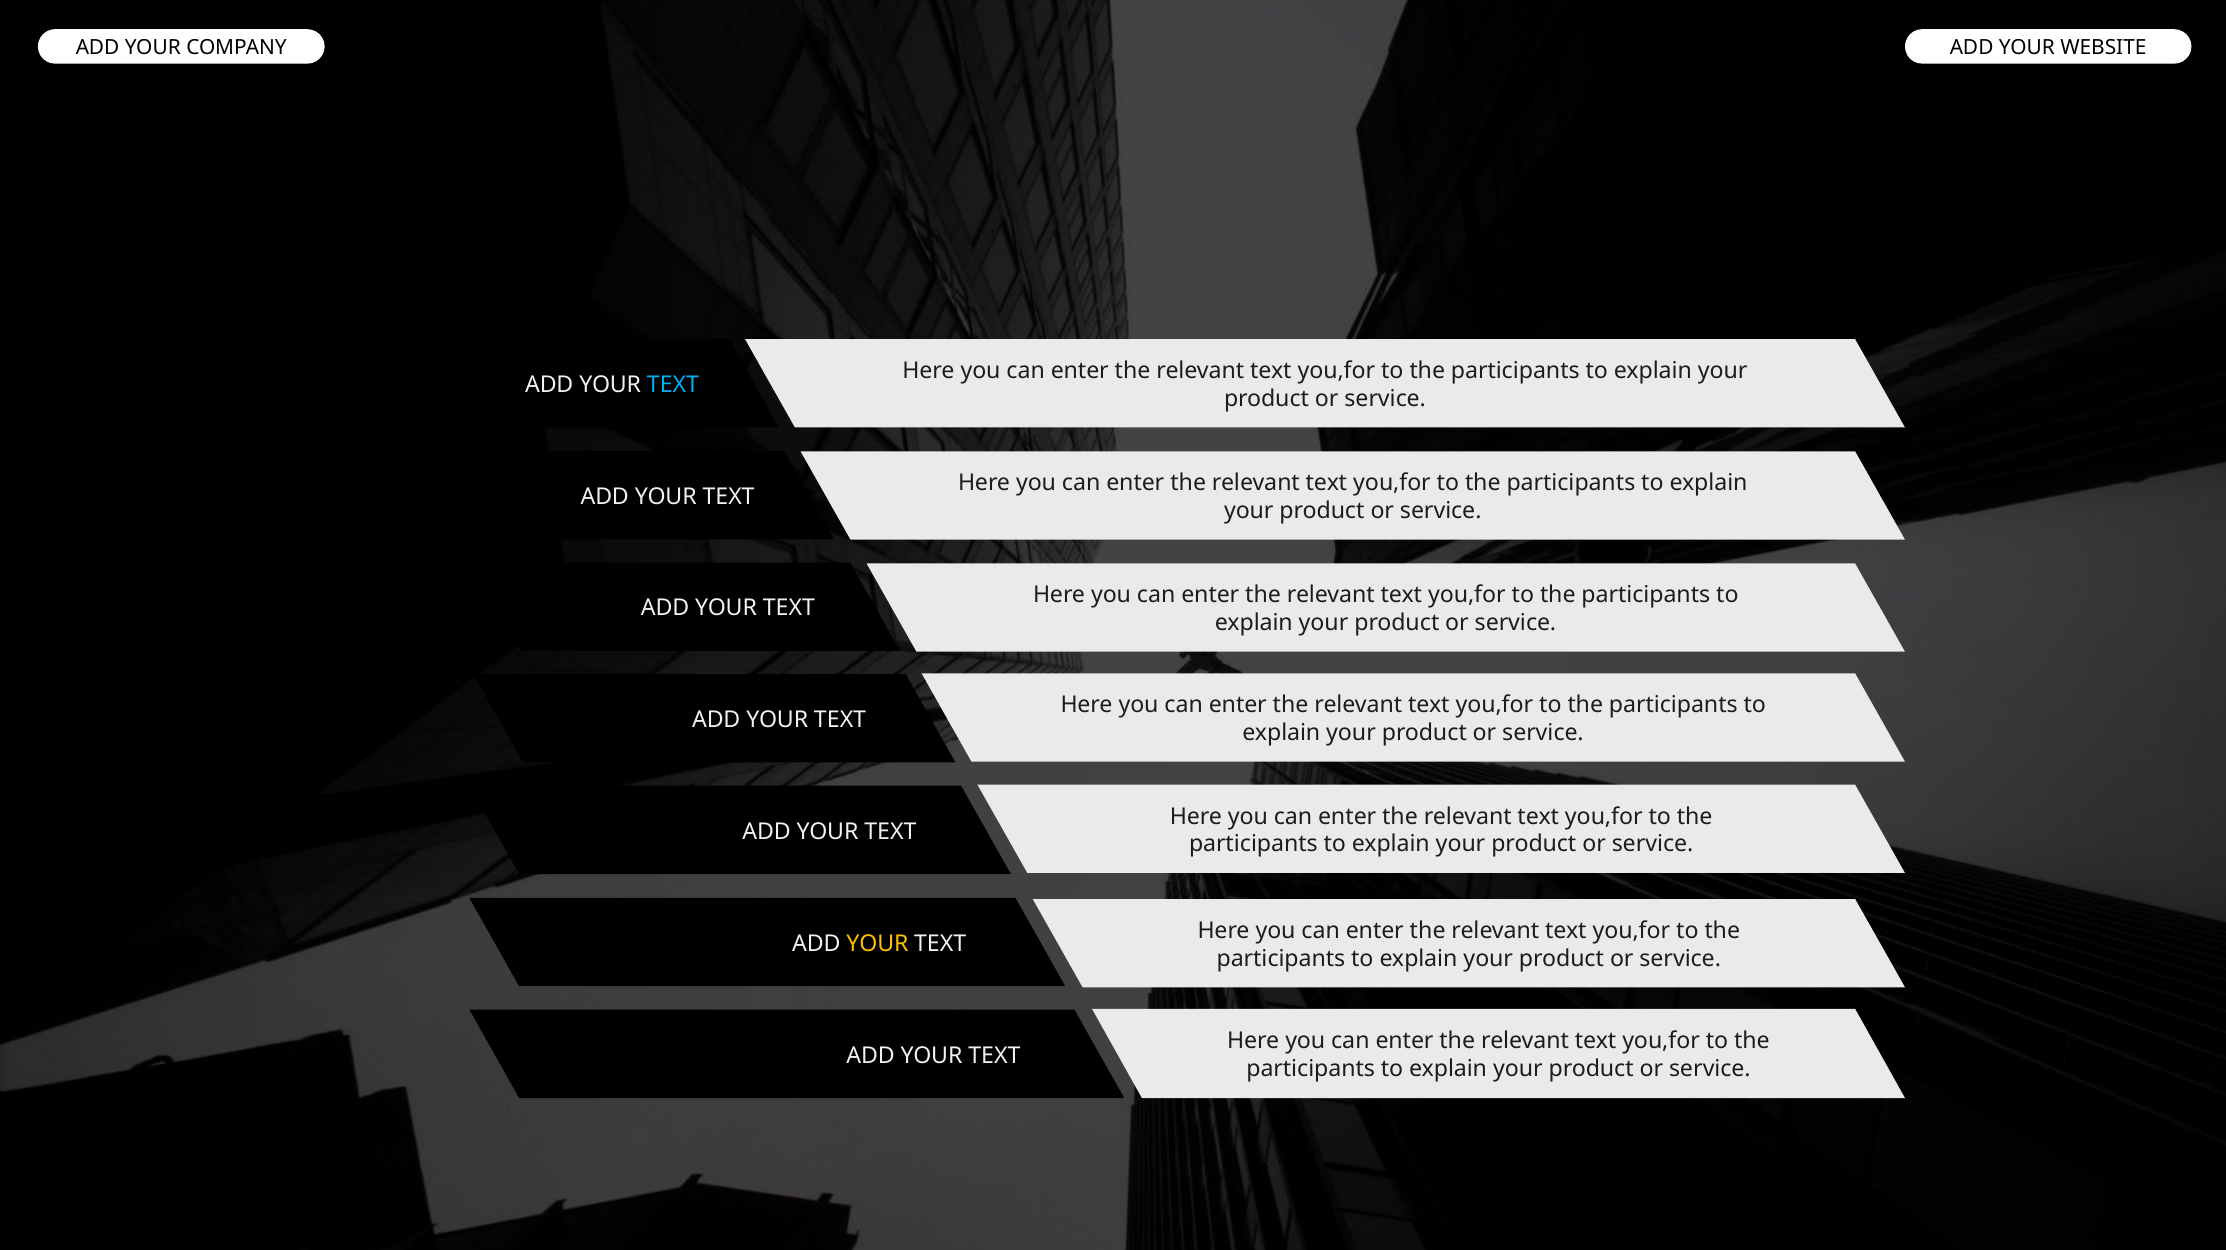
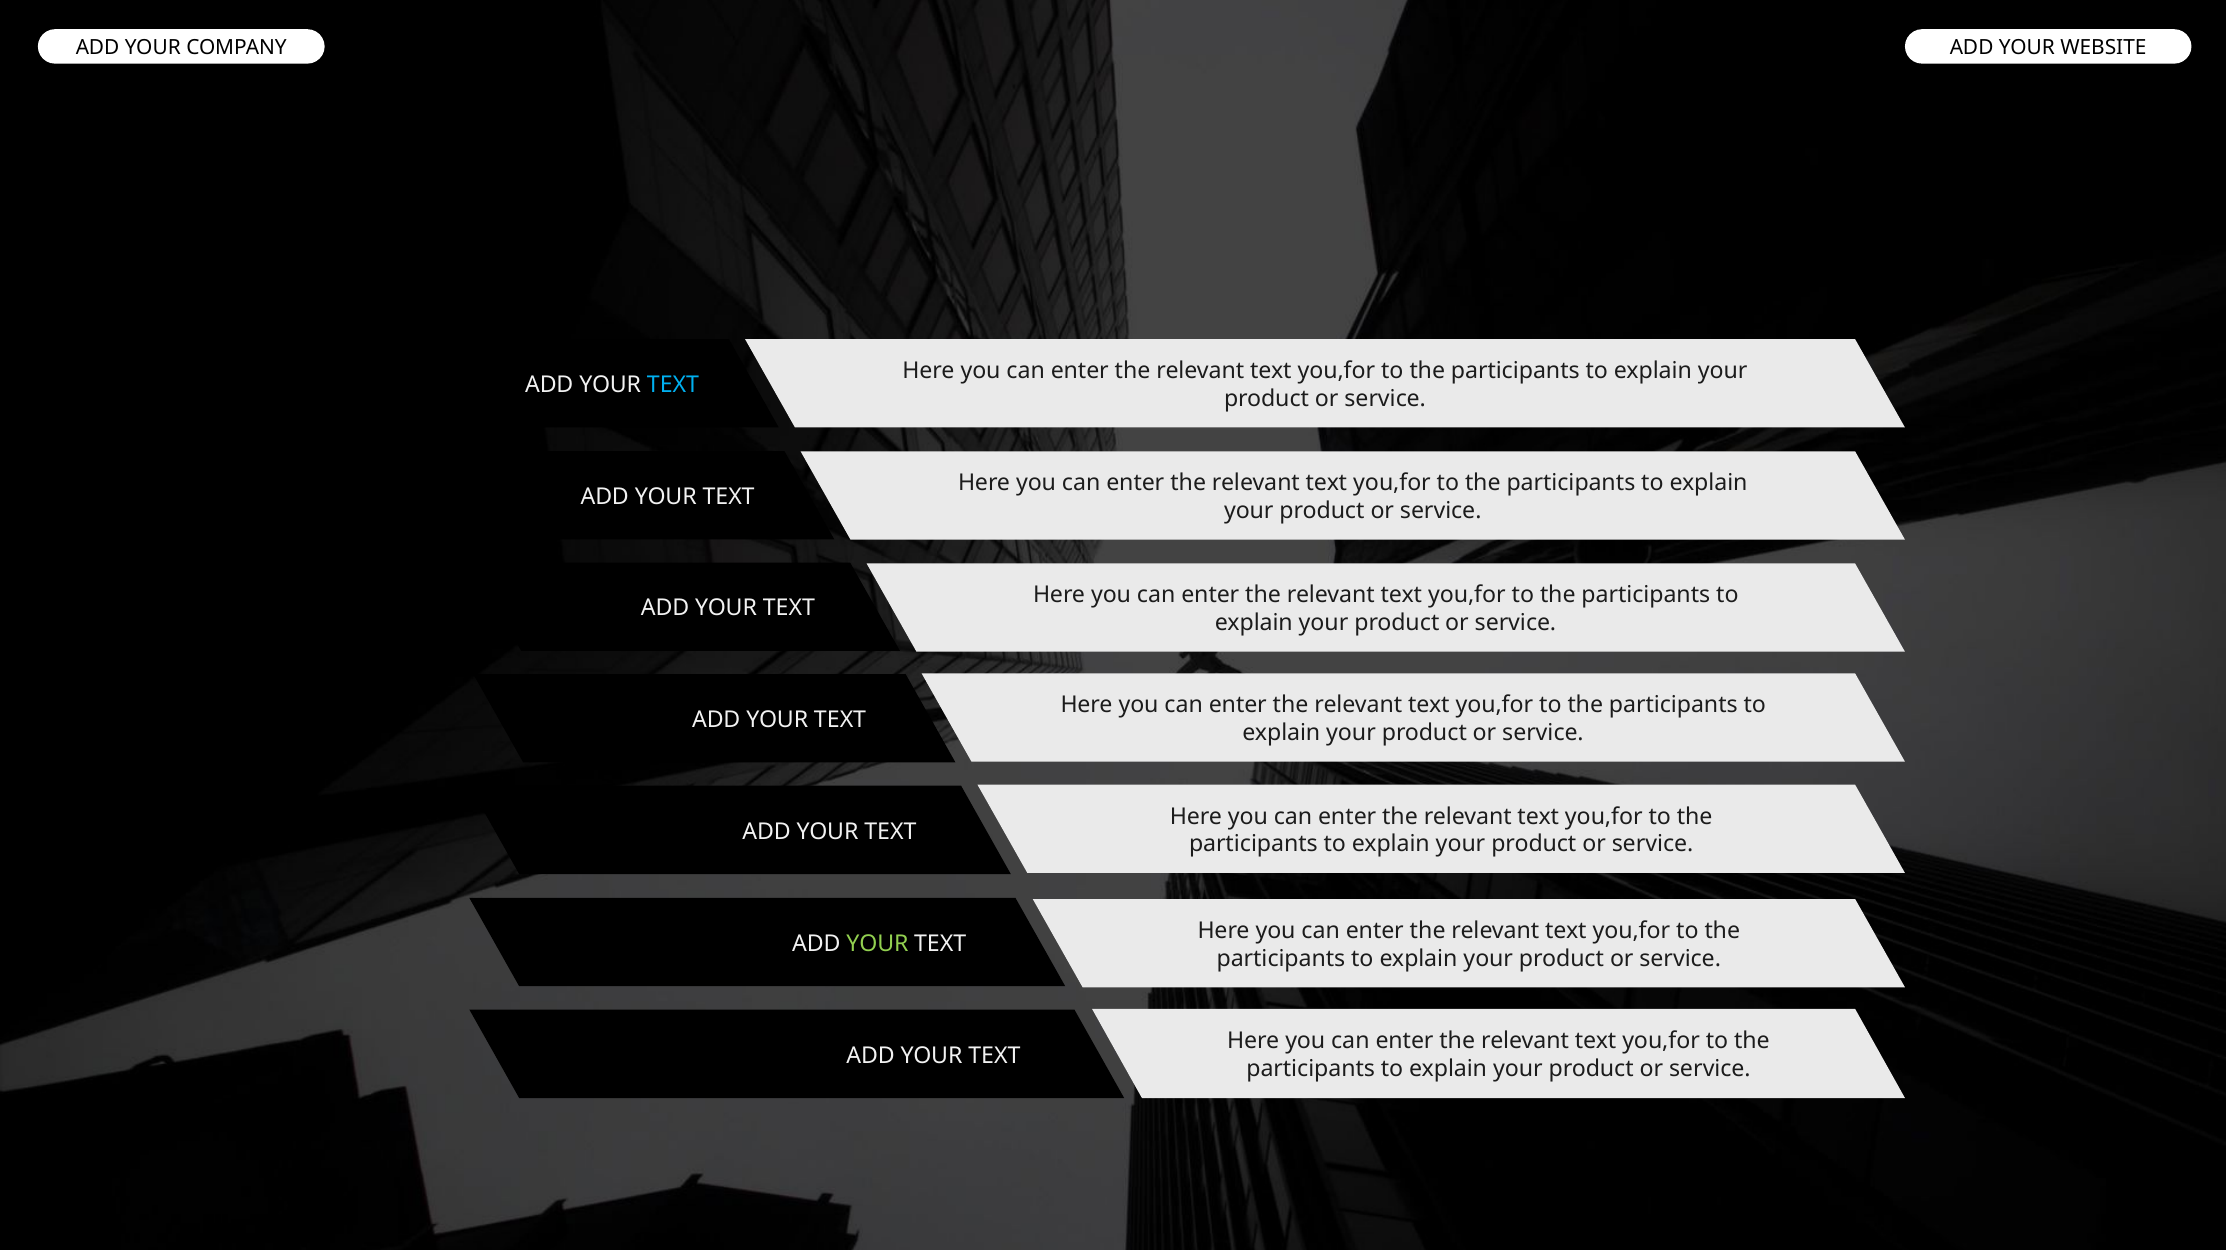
YOUR at (877, 944) colour: yellow -> light green
